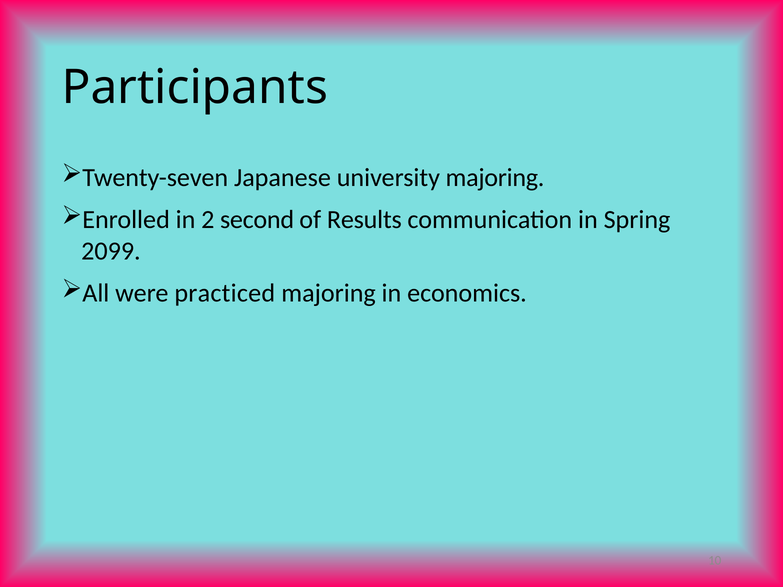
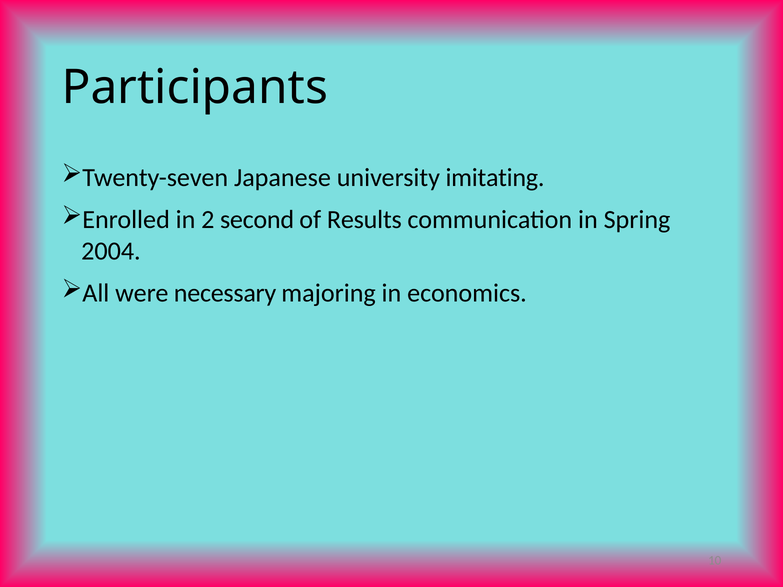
university majoring: majoring -> imitating
2099: 2099 -> 2004
practiced: practiced -> necessary
